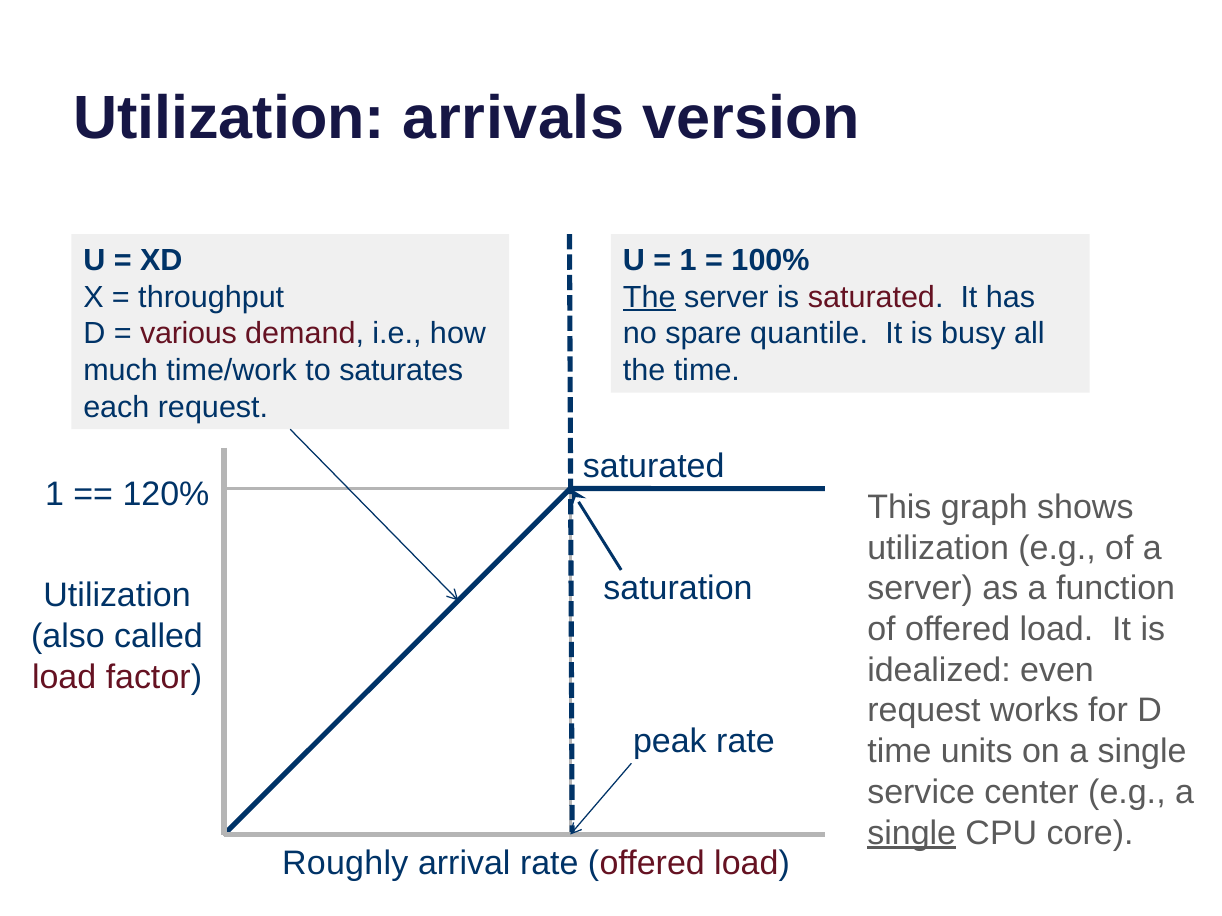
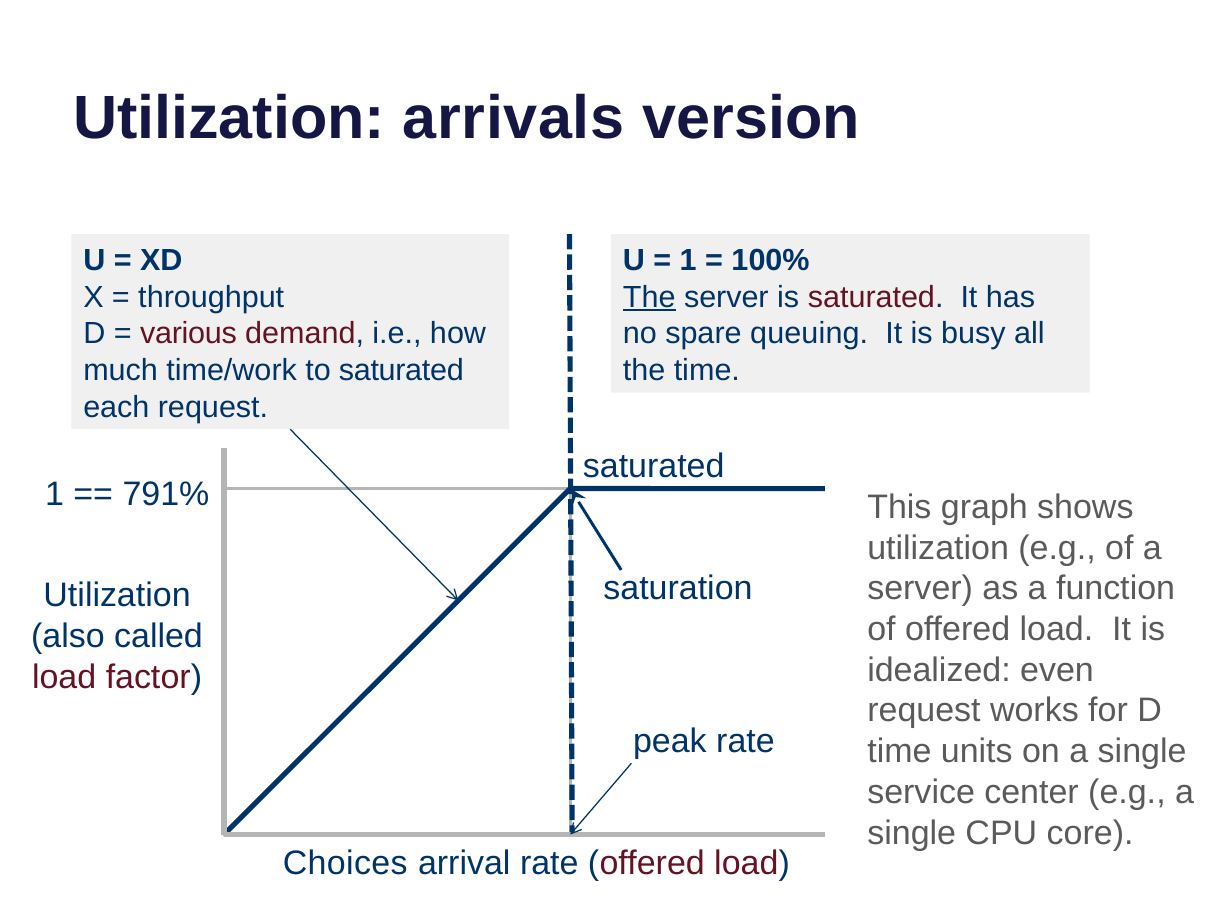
quantile: quantile -> queuing
to saturates: saturates -> saturated
120%: 120% -> 791%
single at (912, 833) underline: present -> none
Roughly: Roughly -> Choices
